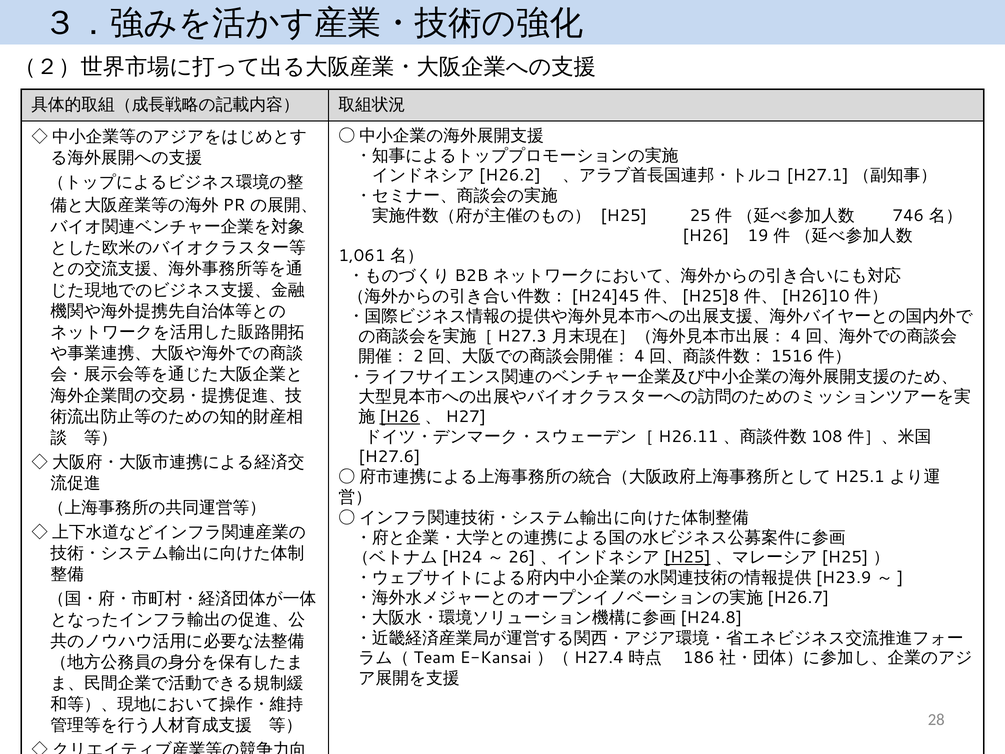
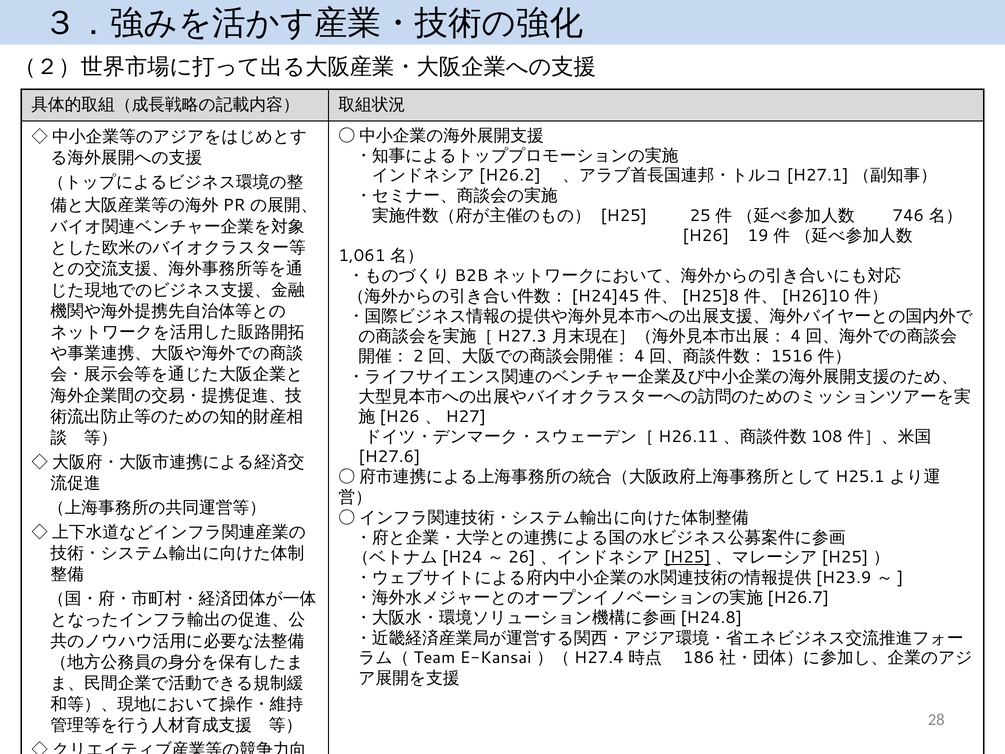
H26 at (400, 416) underline: present -> none
